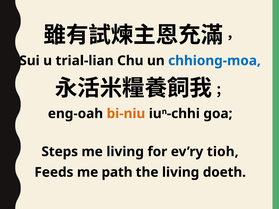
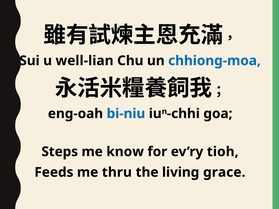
trial-lian: trial-lian -> well-lian
bi-niu colour: orange -> blue
me living: living -> know
path: path -> thru
doeth: doeth -> grace
